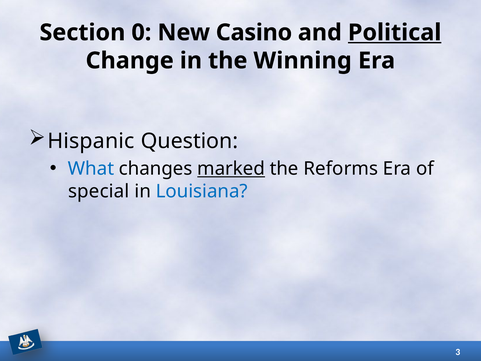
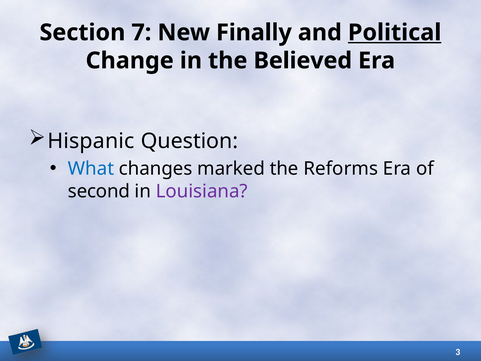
0: 0 -> 7
Casino: Casino -> Finally
Winning: Winning -> Believed
marked underline: present -> none
special: special -> second
Louisiana colour: blue -> purple
